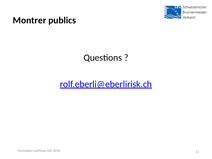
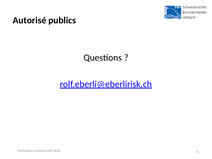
Montrer: Montrer -> Autorisé
